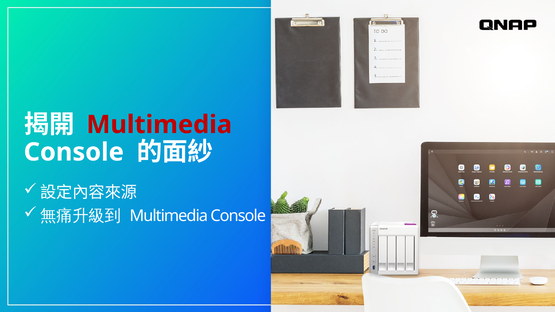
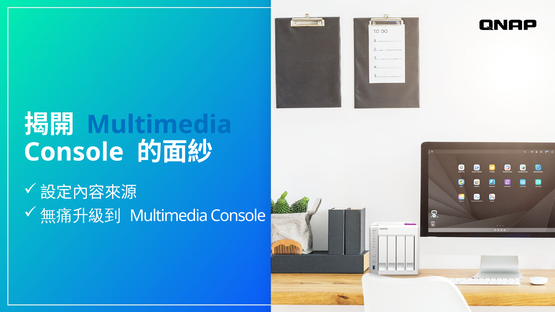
Multimedia at (159, 125) colour: red -> blue
